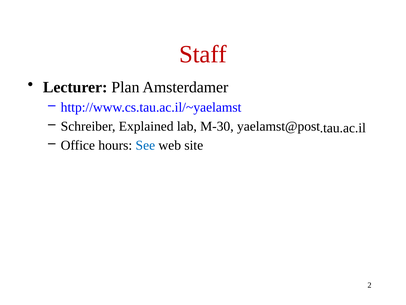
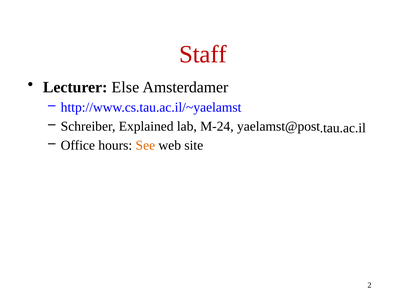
Plan: Plan -> Else
M-30: M-30 -> M-24
See colour: blue -> orange
